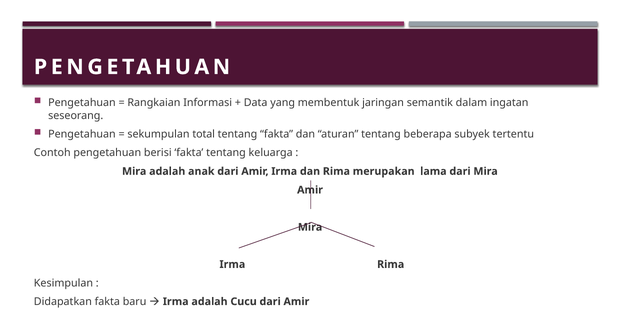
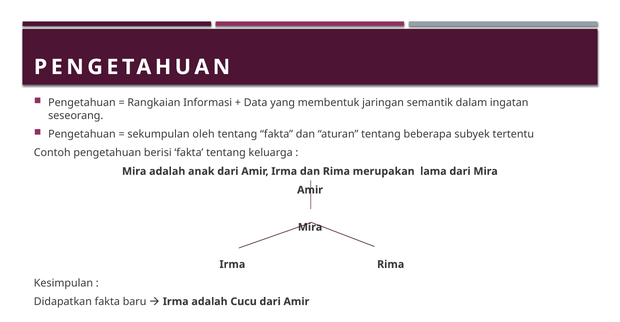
total: total -> oleh
